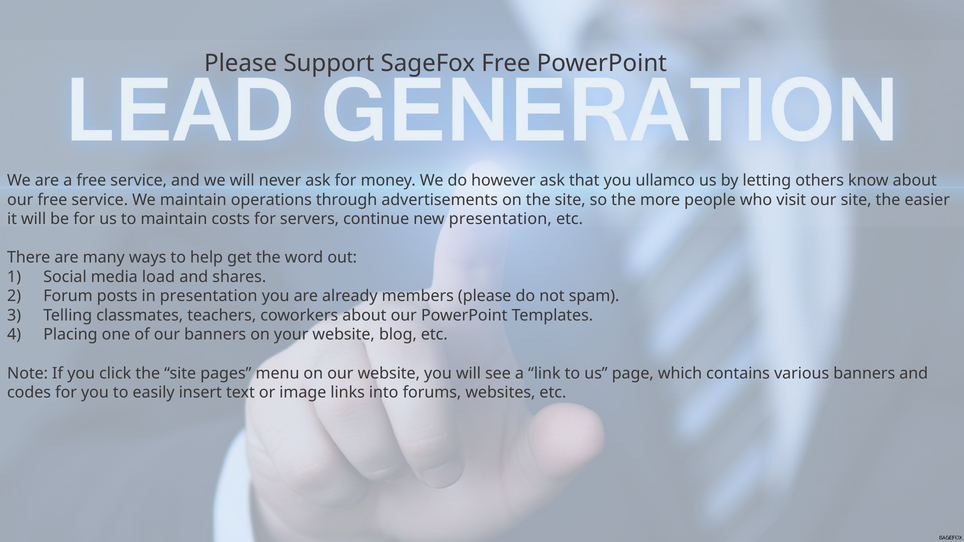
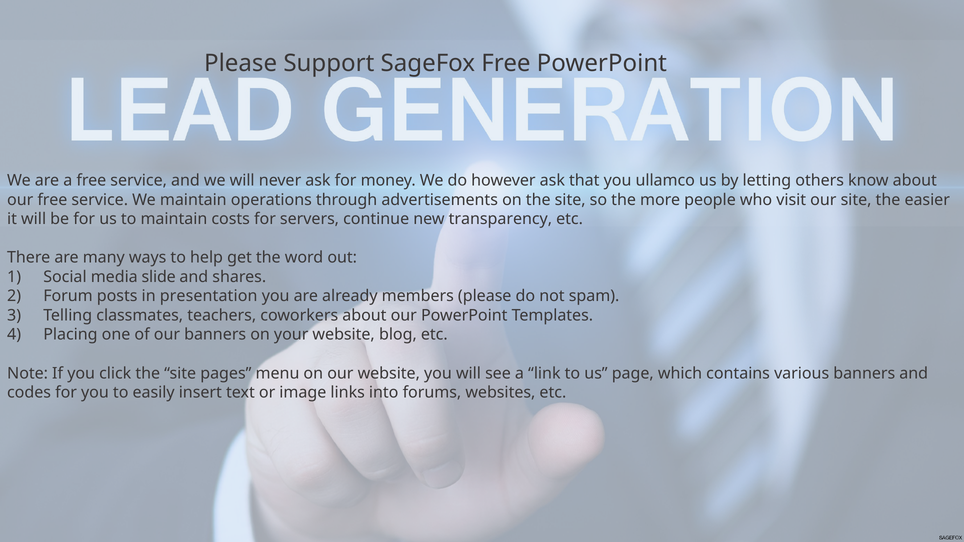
new presentation: presentation -> transparency
load: load -> slide
